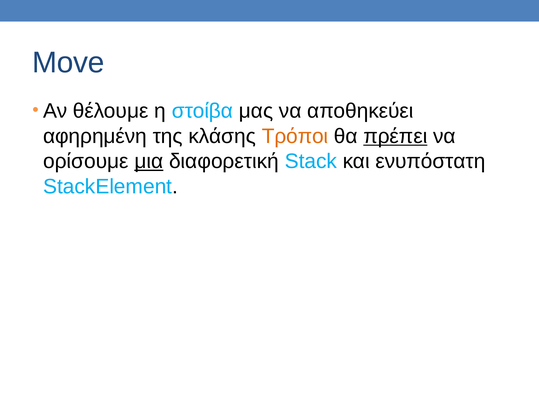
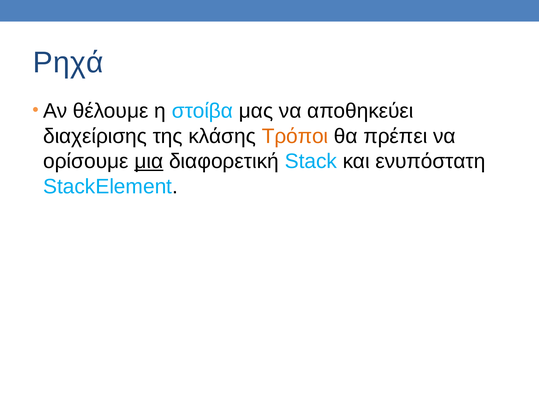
Move: Move -> Ρηχά
αφηρημένη: αφηρημένη -> διαχείρισης
πρέπει underline: present -> none
